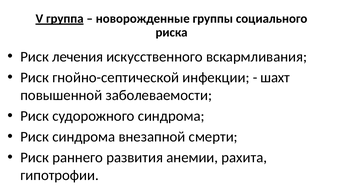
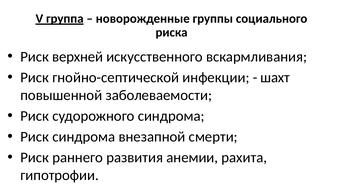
лечения: лечения -> верхней
